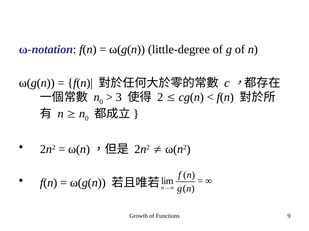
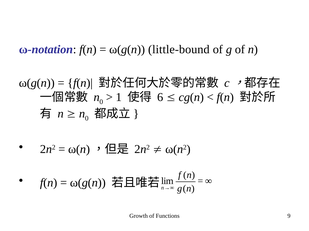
little-degree: little-degree -> little-bound
3: 3 -> 1
2: 2 -> 6
